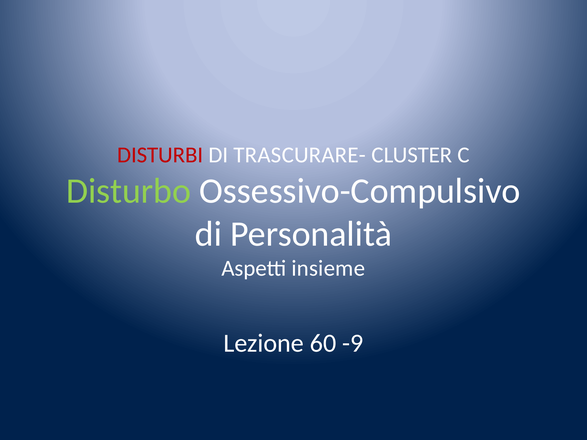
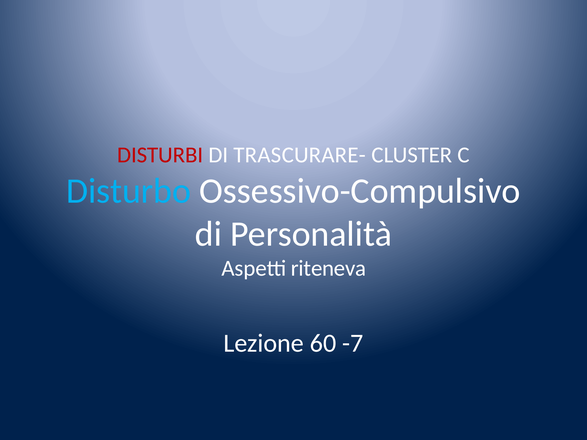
Disturbo colour: light green -> light blue
insieme: insieme -> riteneva
-9: -9 -> -7
